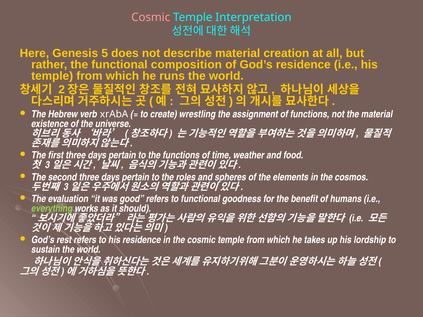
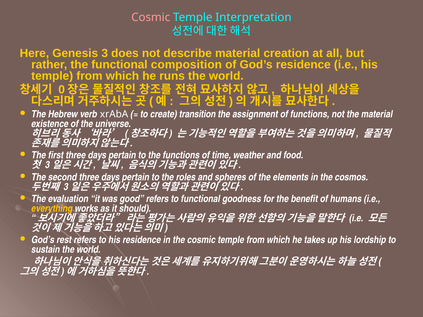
5: 5 -> 3
2: 2 -> 0
wrestling: wrestling -> transition
everything colour: light green -> yellow
